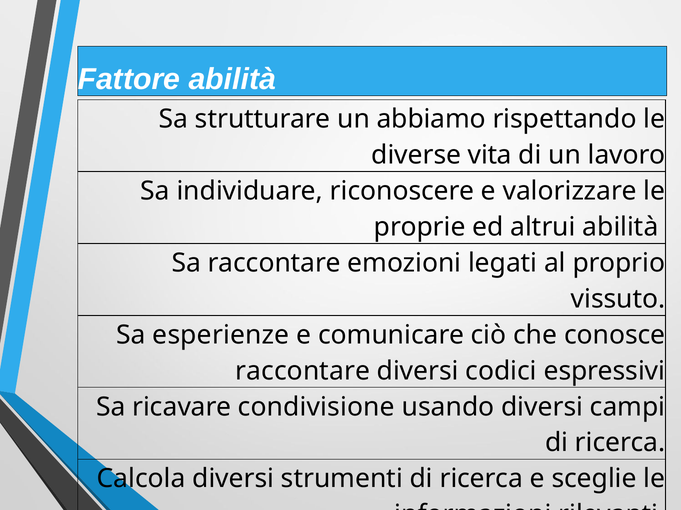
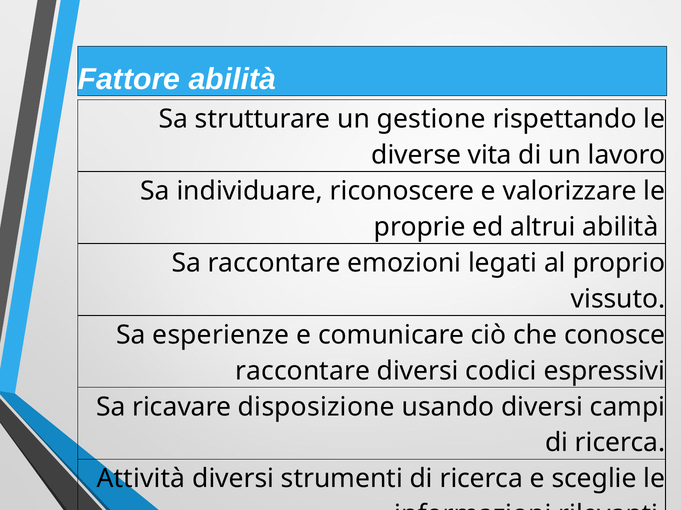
abbiamo: abbiamo -> gestione
ricavare condivisione: condivisione -> disposizione
Calcola: Calcola -> Attività
